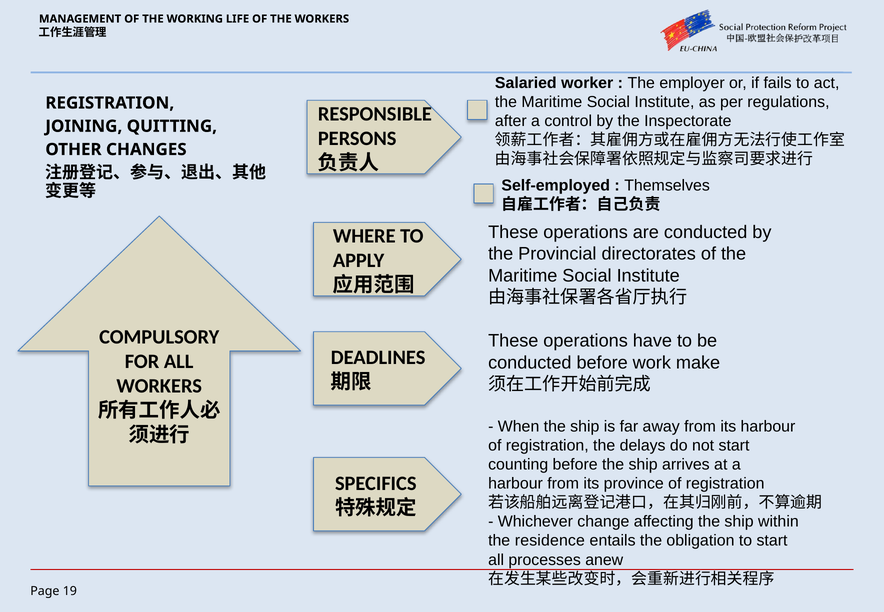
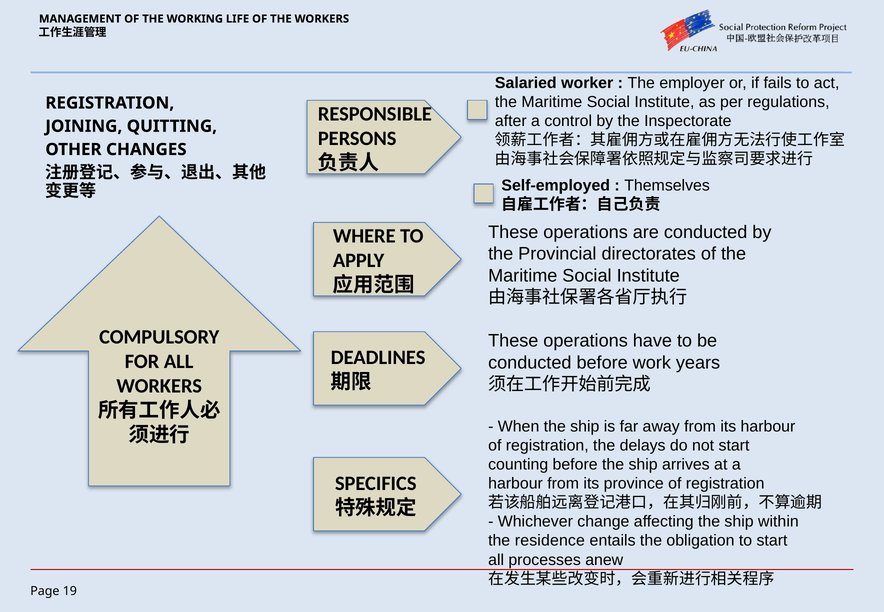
make: make -> years
